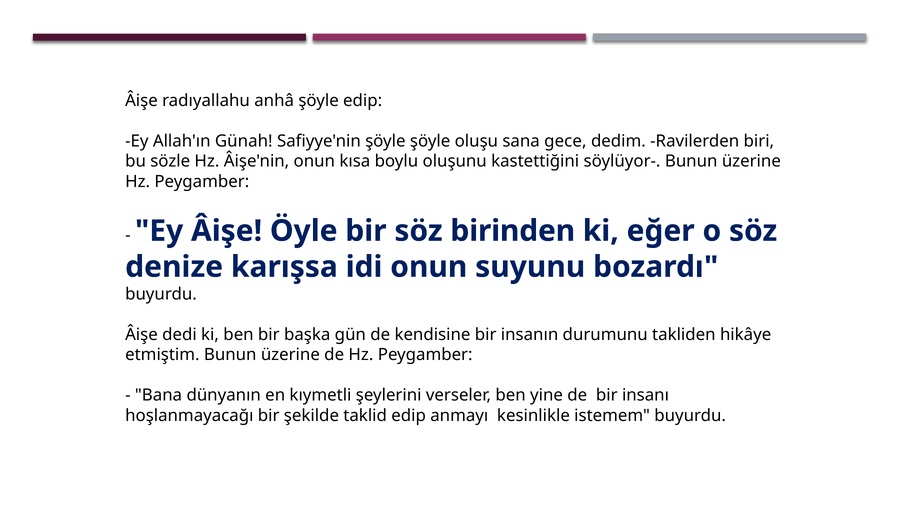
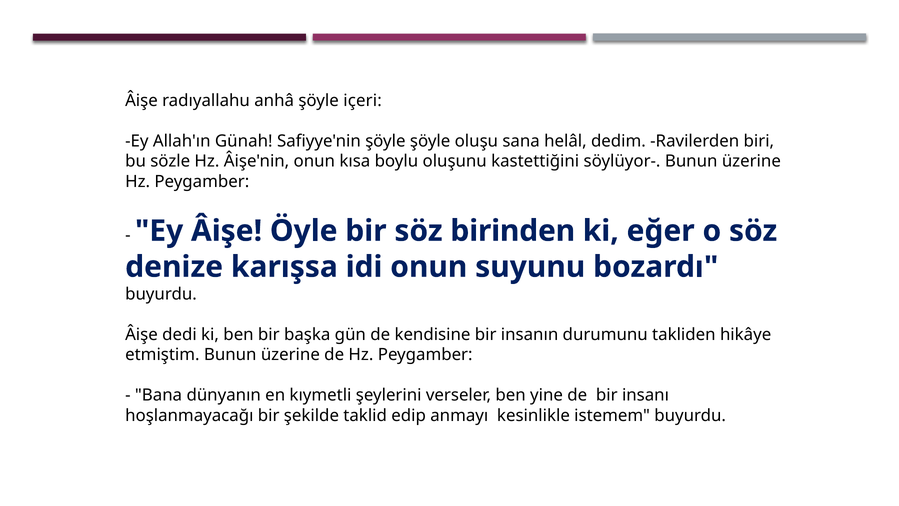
şöyle edip: edip -> içeri
gece: gece -> helâl
